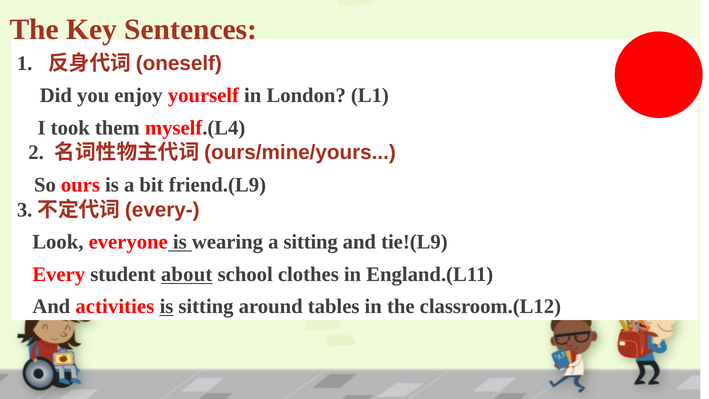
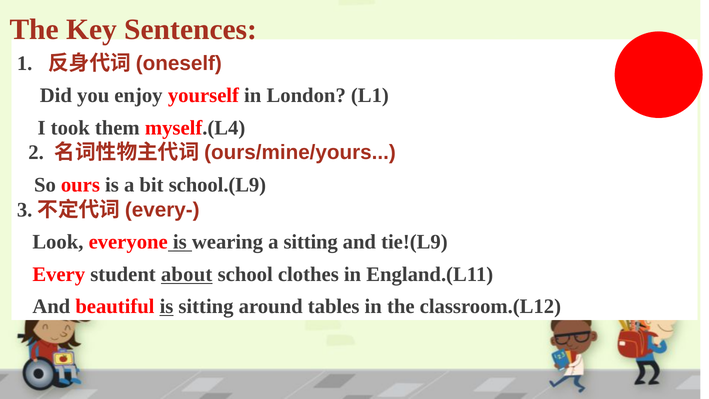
friend.(L9: friend.(L9 -> school.(L9
activities: activities -> beautiful
